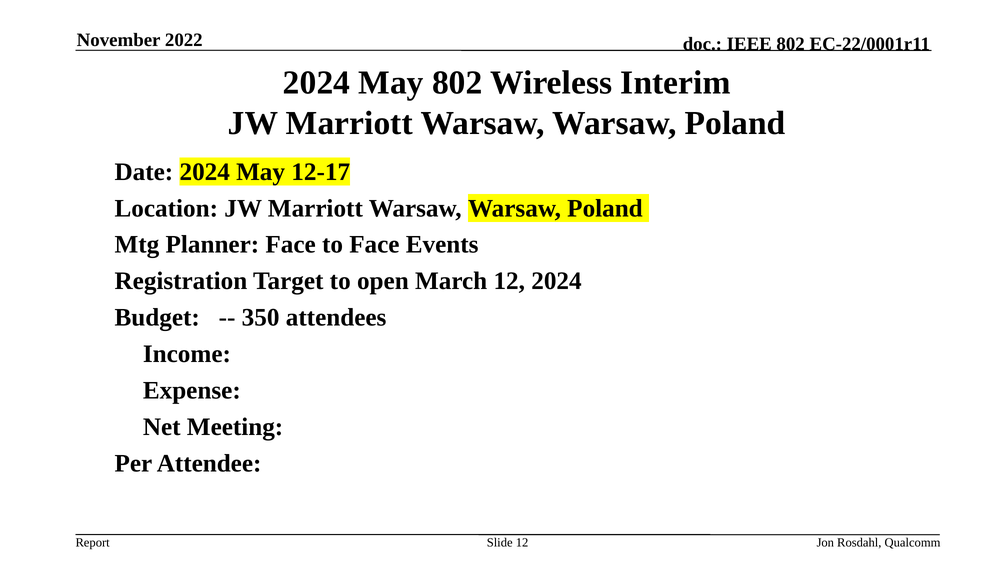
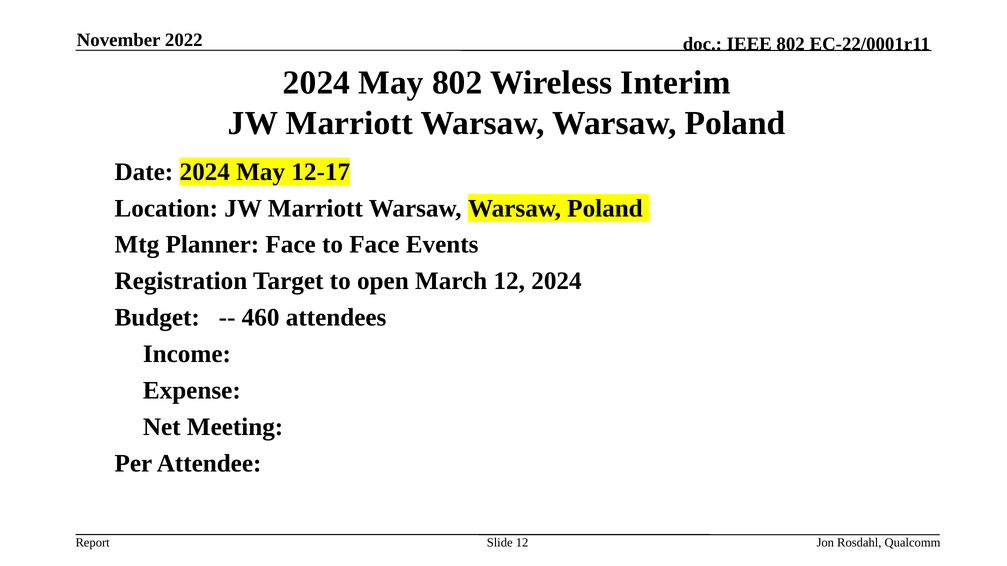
350: 350 -> 460
